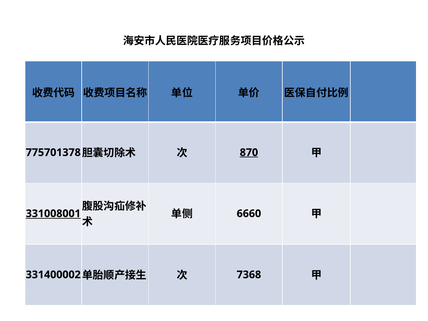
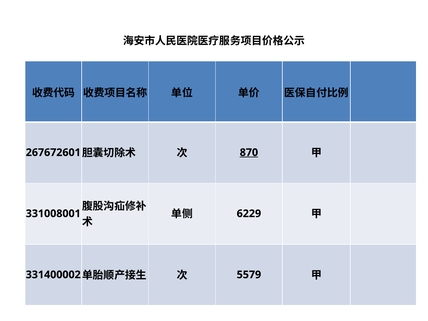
775701378: 775701378 -> 267672601
6660: 6660 -> 6229
331008001 underline: present -> none
7368: 7368 -> 5579
